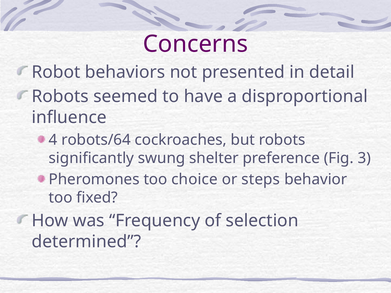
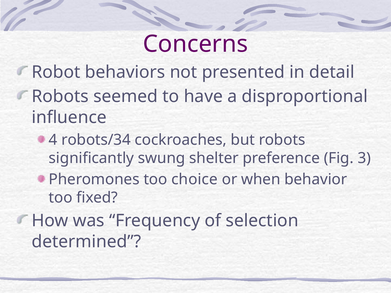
robots/64: robots/64 -> robots/34
steps: steps -> when
